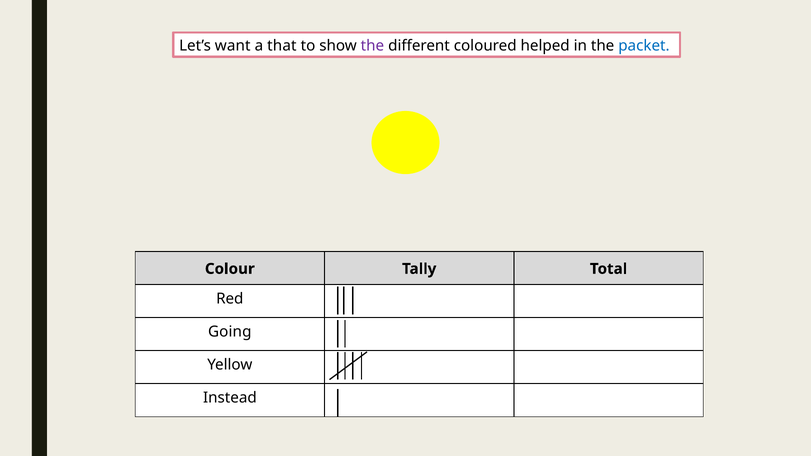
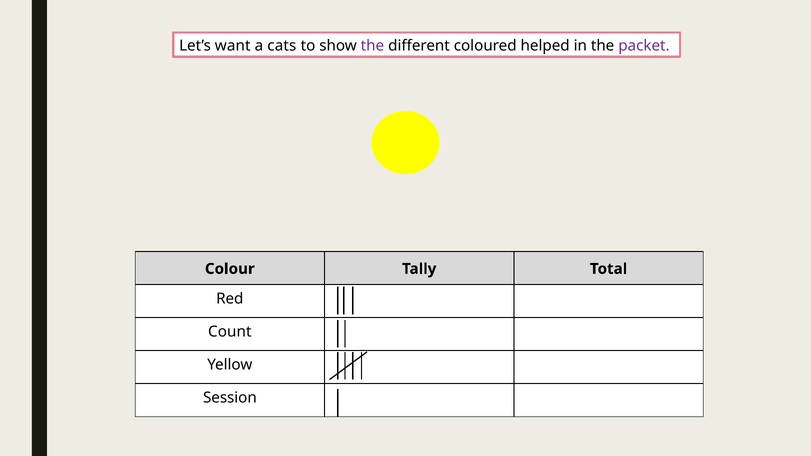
that: that -> cats
packet colour: blue -> purple
Going: Going -> Count
Instead: Instead -> Session
